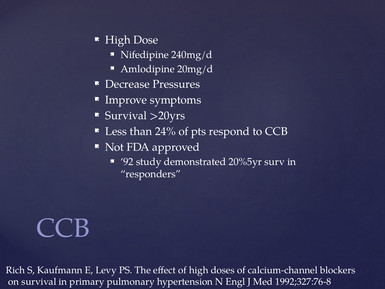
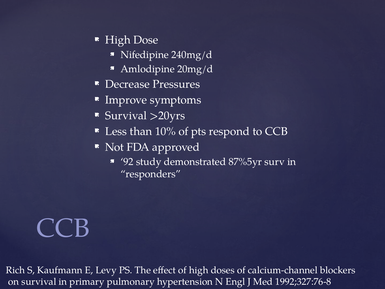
24%: 24% -> 10%
20%5yr: 20%5yr -> 87%5yr
